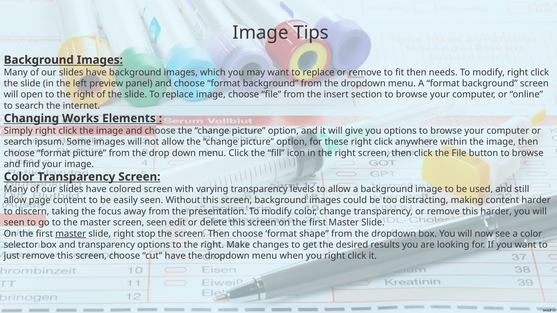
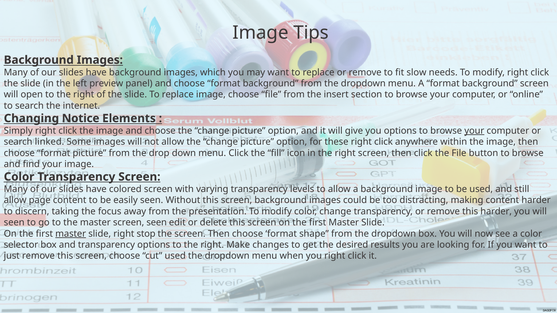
fit then: then -> slow
Works: Works -> Notice
your at (474, 131) underline: none -> present
ipsum: ipsum -> linked
cut have: have -> used
